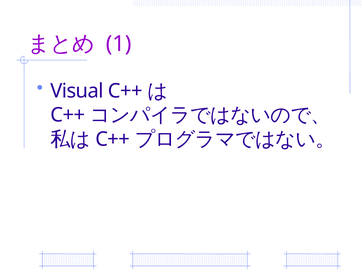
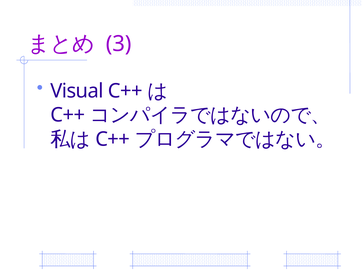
1: 1 -> 3
